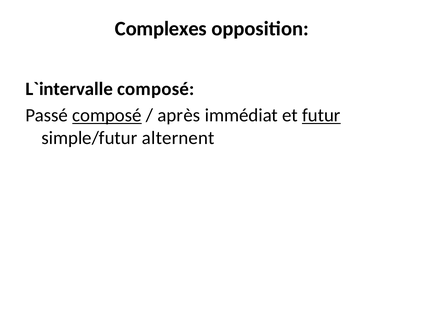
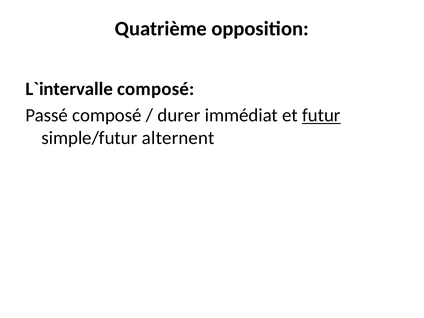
Complexes: Complexes -> Quatrième
composé at (107, 115) underline: present -> none
après: après -> durer
